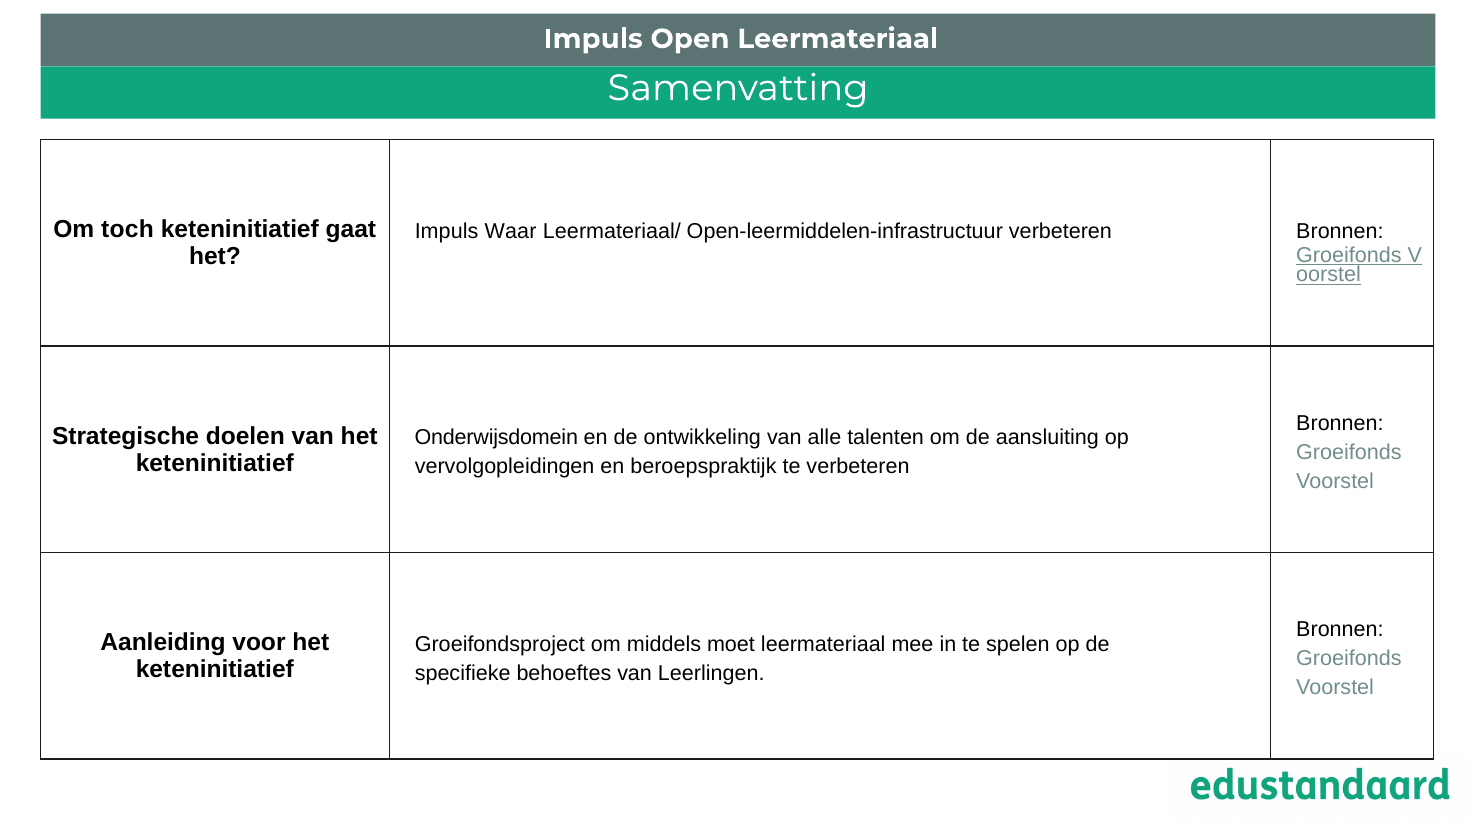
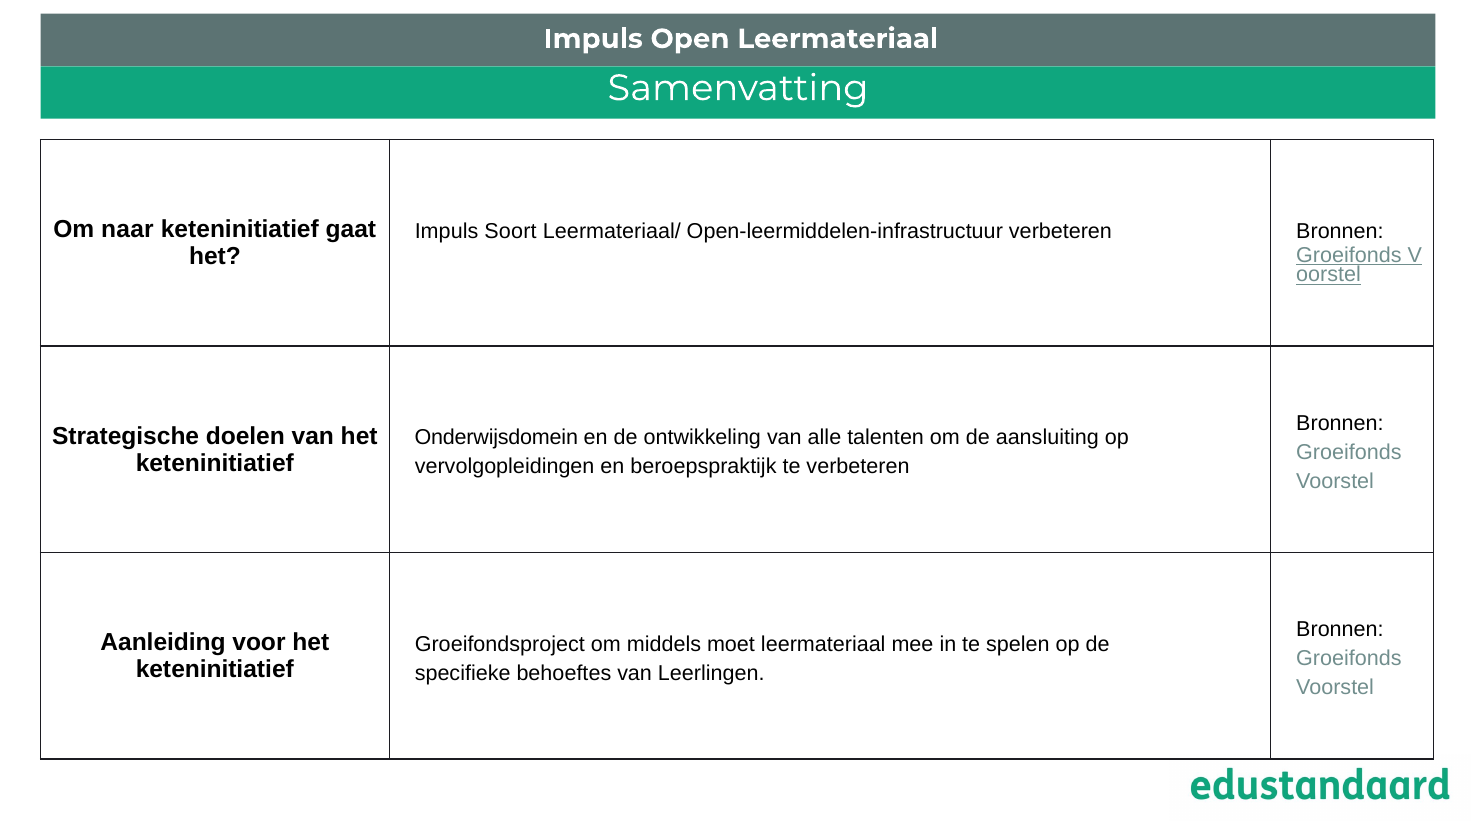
toch: toch -> naar
Waar: Waar -> Soort
